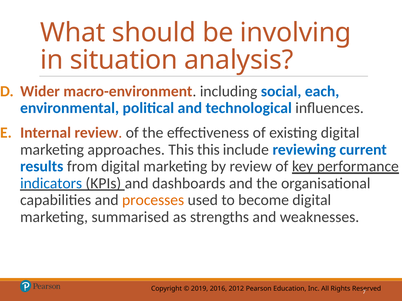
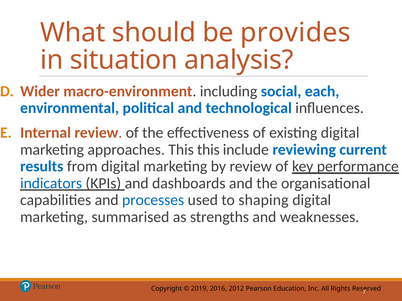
involving: involving -> provides
processes colour: orange -> blue
become: become -> shaping
